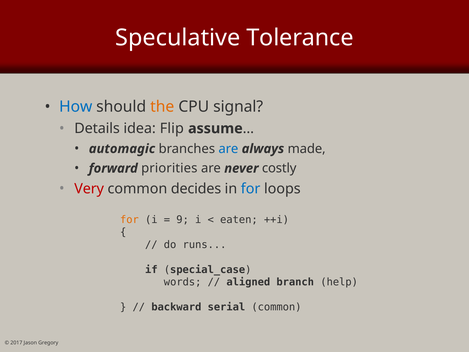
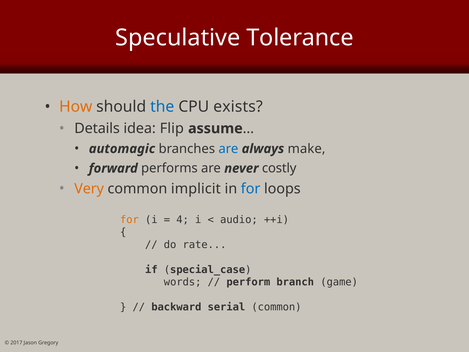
How colour: blue -> orange
the colour: orange -> blue
signal: signal -> exists
made: made -> make
priorities: priorities -> performs
Very colour: red -> orange
decides: decides -> implicit
9: 9 -> 4
eaten: eaten -> audio
runs: runs -> rate
aligned: aligned -> perform
help: help -> game
